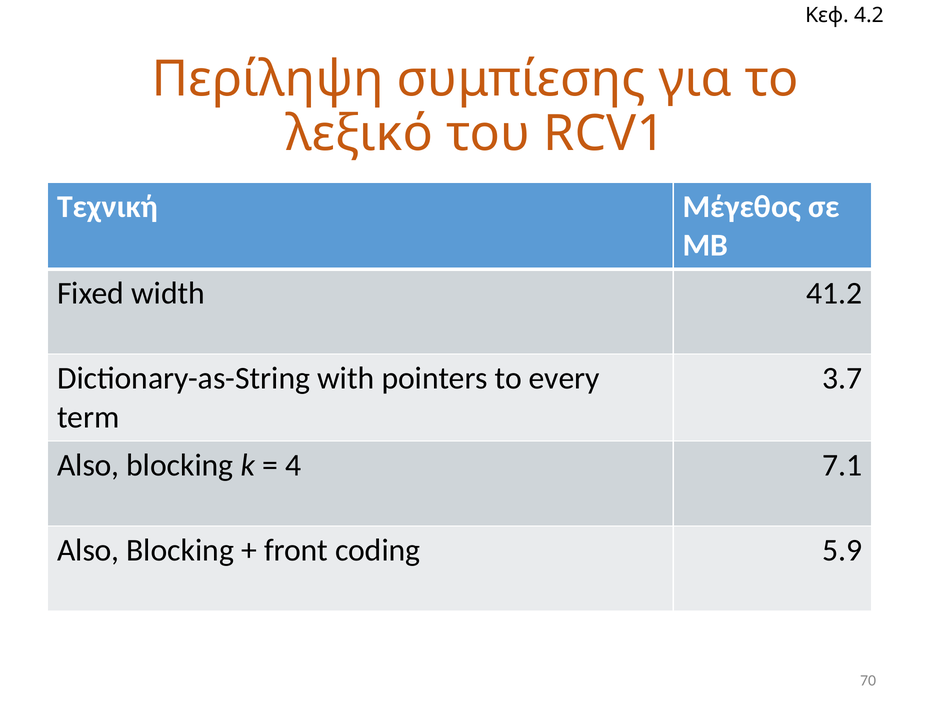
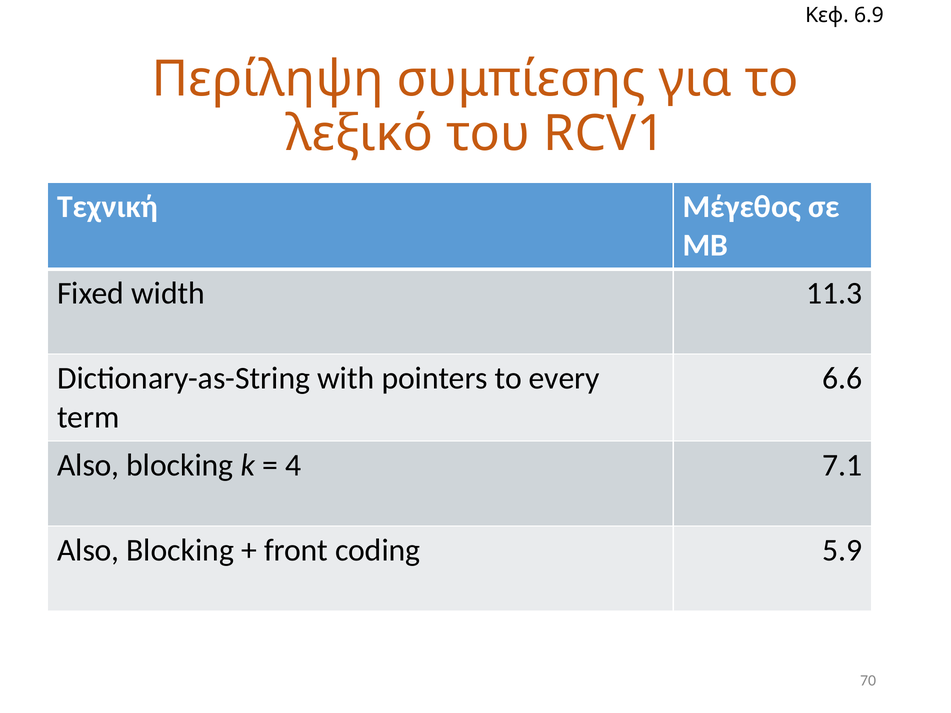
4.2: 4.2 -> 6.9
41.2: 41.2 -> 11.3
3.7: 3.7 -> 6.6
